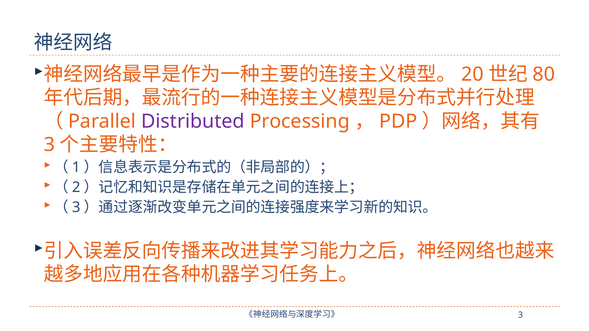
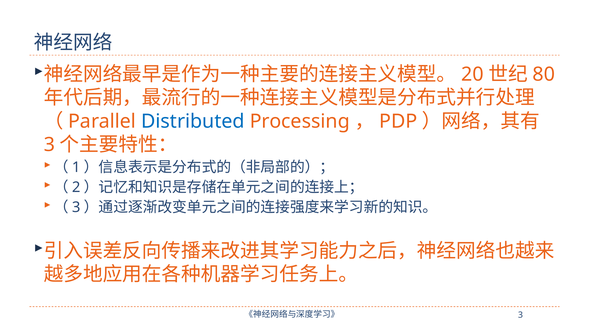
Distributed colour: purple -> blue
